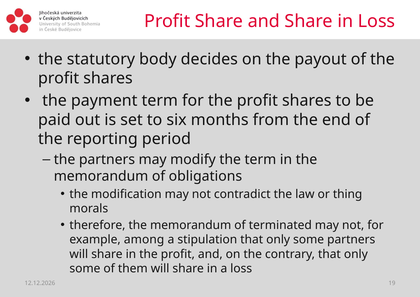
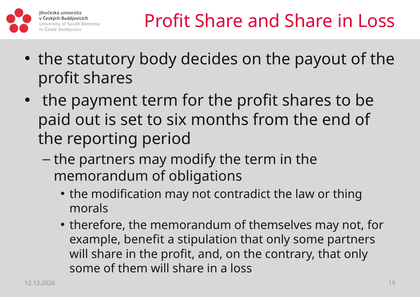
terminated: terminated -> themselves
among: among -> benefit
